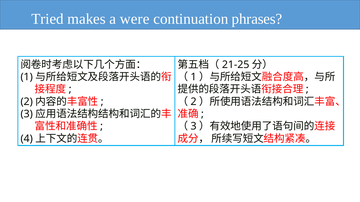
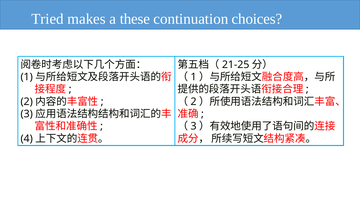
were: were -> these
phrases: phrases -> choices
